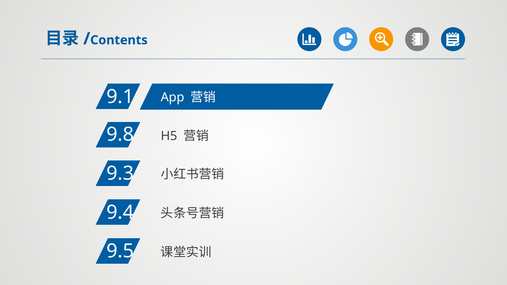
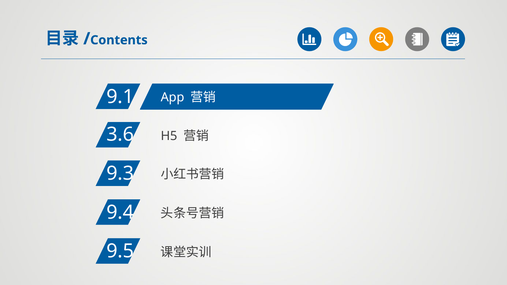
9.8: 9.8 -> 3.6
